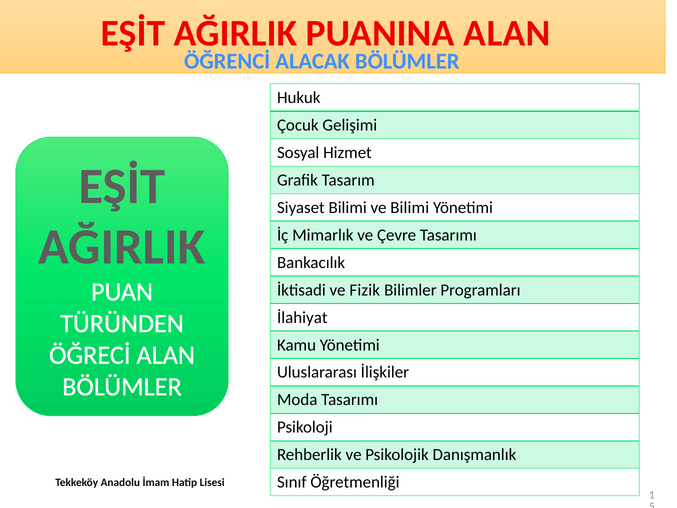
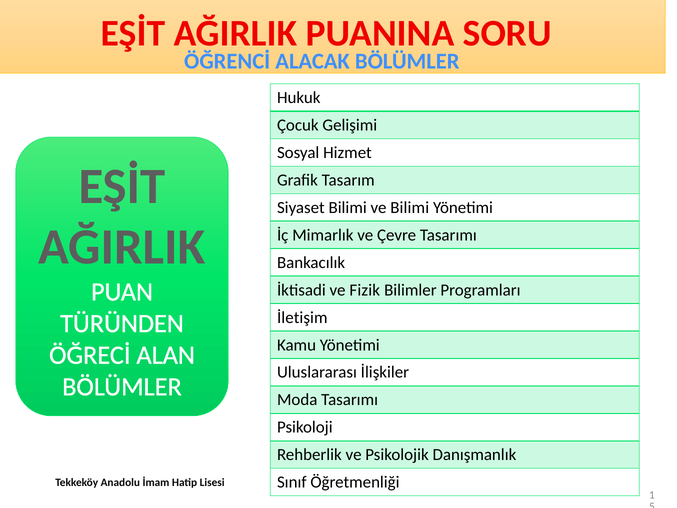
PUANINA ALAN: ALAN -> SORU
İlahiyat: İlahiyat -> İletişim
